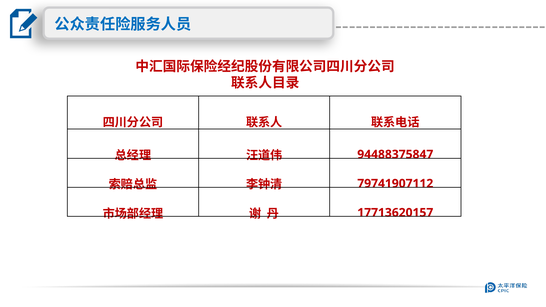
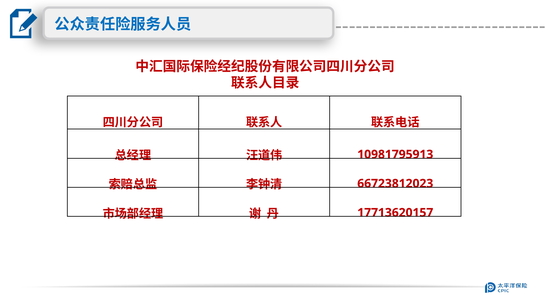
94488375847: 94488375847 -> 10981795913
79741907112: 79741907112 -> 66723812023
